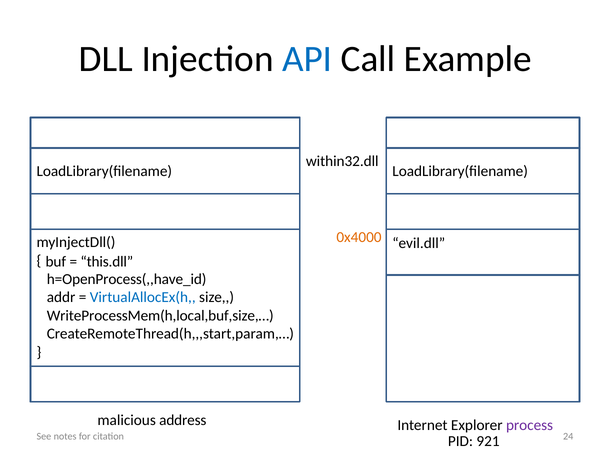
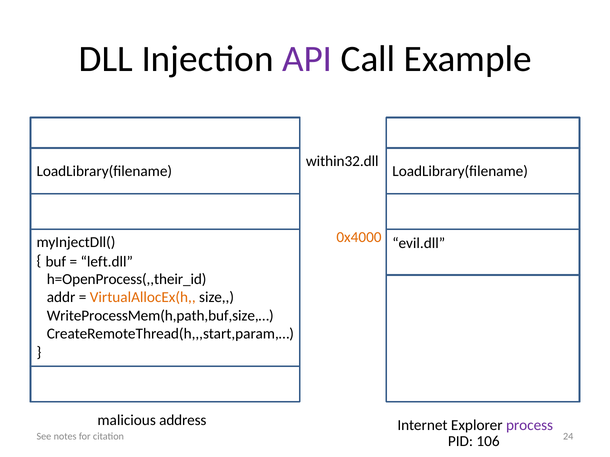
API colour: blue -> purple
this.dll: this.dll -> left.dll
h=OpenProcess(,,have_id: h=OpenProcess(,,have_id -> h=OpenProcess(,,their_id
VirtualAllocEx(h colour: blue -> orange
WriteProcessMem(h,local,buf,size,…: WriteProcessMem(h,local,buf,size,… -> WriteProcessMem(h,path,buf,size,…
921: 921 -> 106
